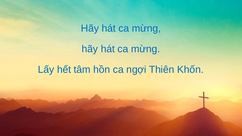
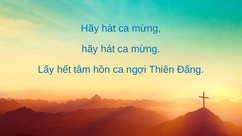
Khốn: Khốn -> Đấng
